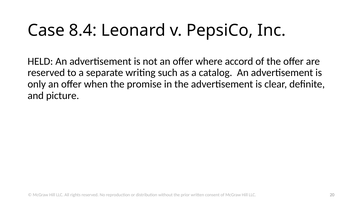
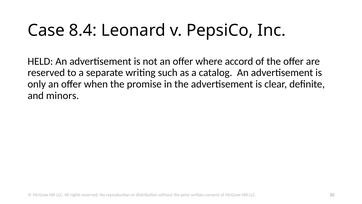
picture: picture -> minors
